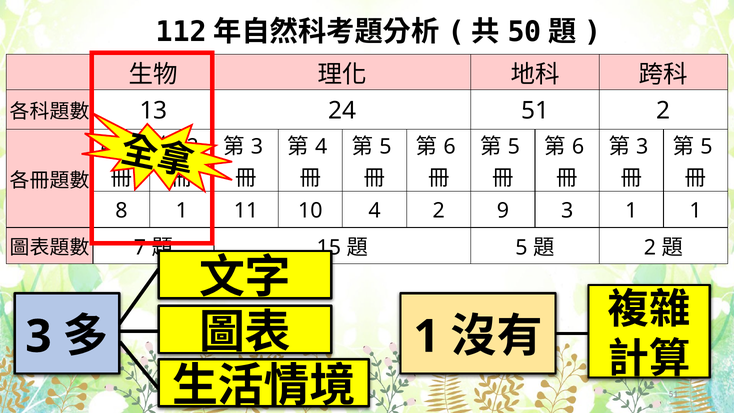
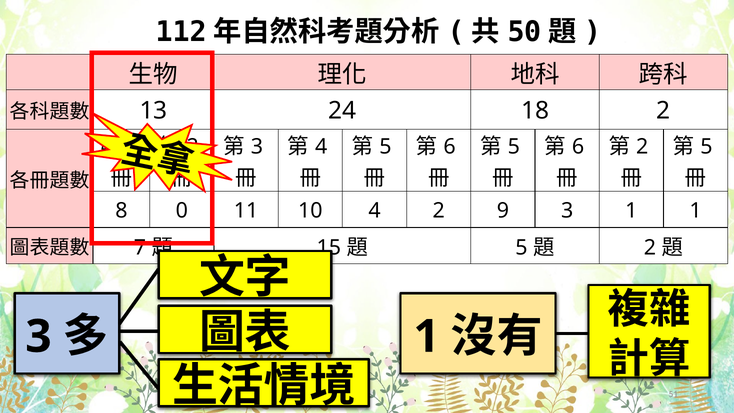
24 51: 51 -> 18
3 at (642, 147): 3 -> 2
8 1: 1 -> 0
